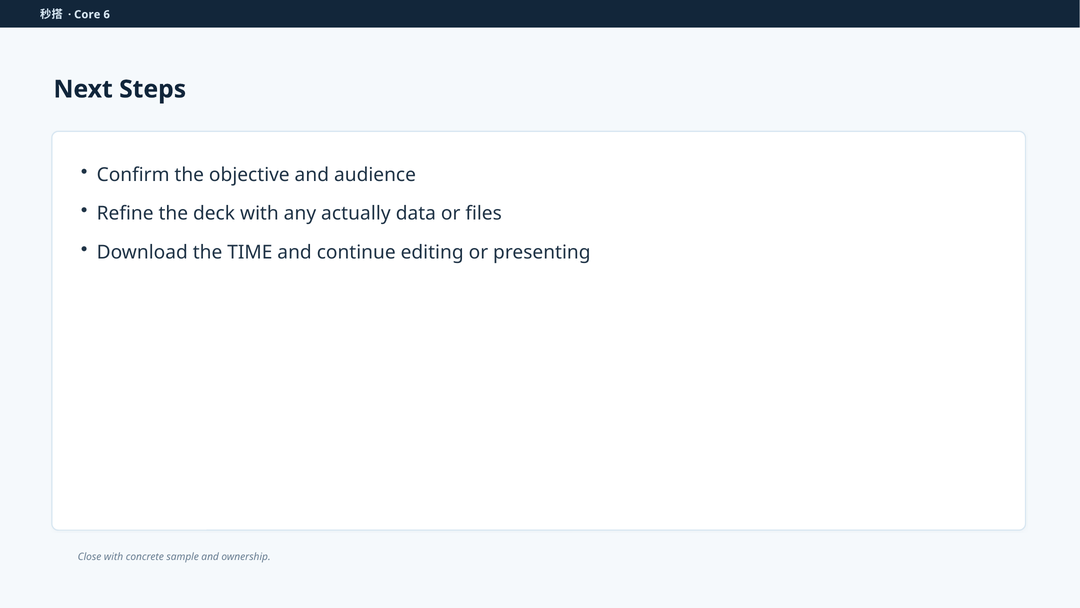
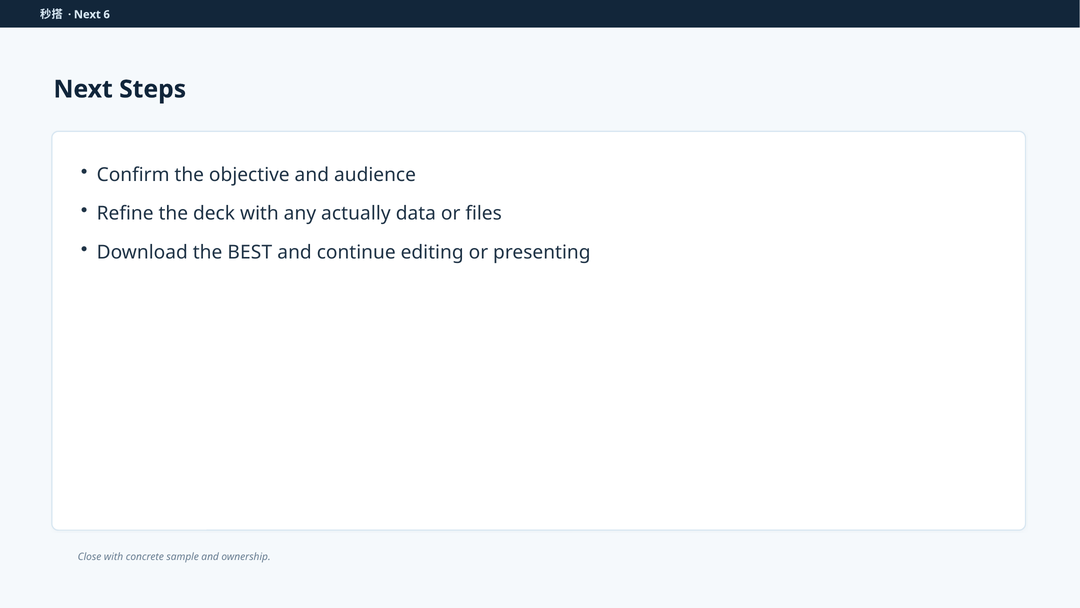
Core at (87, 15): Core -> Next
TIME: TIME -> BEST
